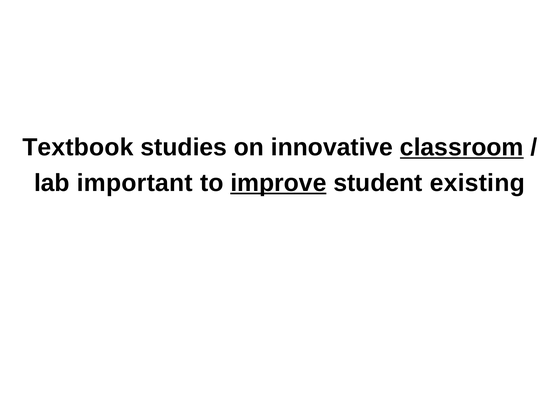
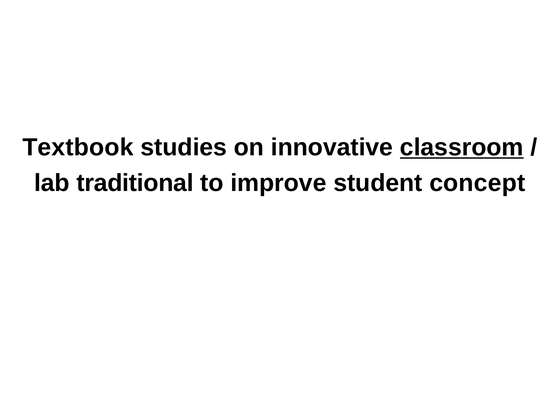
important: important -> traditional
improve underline: present -> none
existing: existing -> concept
